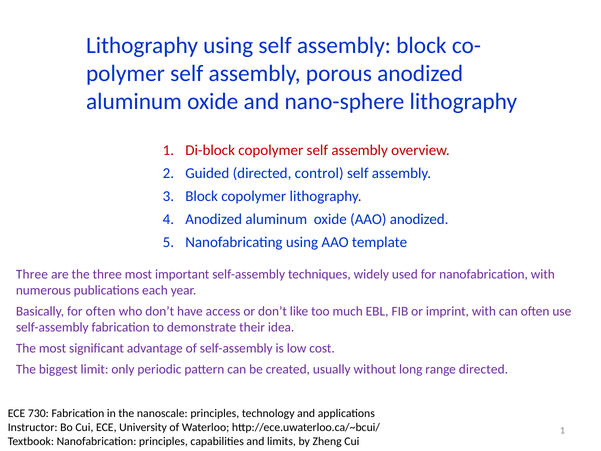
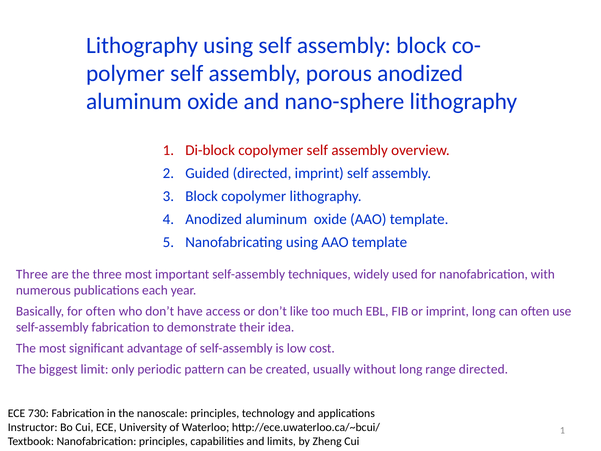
directed control: control -> imprint
oxide AAO anodized: anodized -> template
imprint with: with -> long
